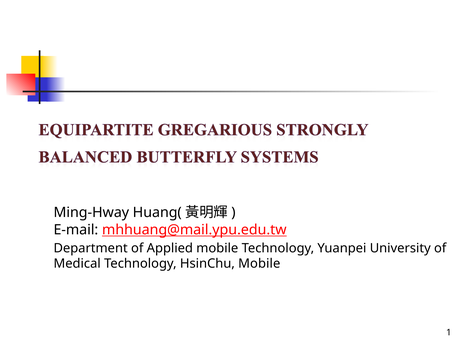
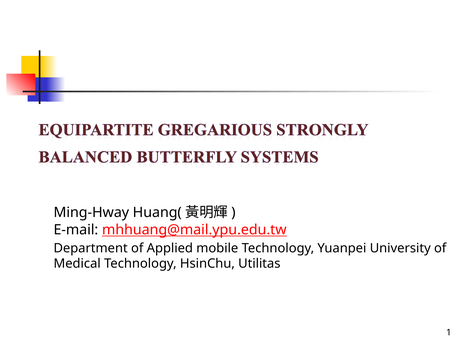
HsinChu Mobile: Mobile -> Utilitas
